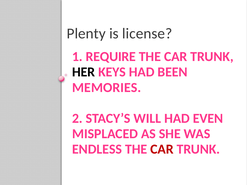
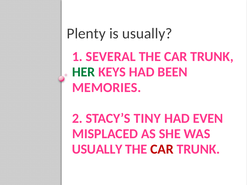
is license: license -> usually
REQUIRE: REQUIRE -> SEVERAL
HER colour: black -> green
WILL: WILL -> TINY
ENDLESS at (97, 149): ENDLESS -> USUALLY
